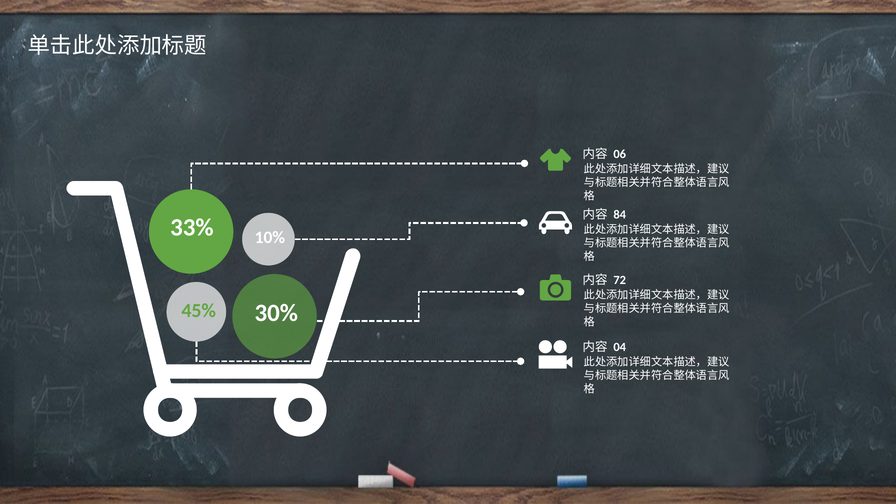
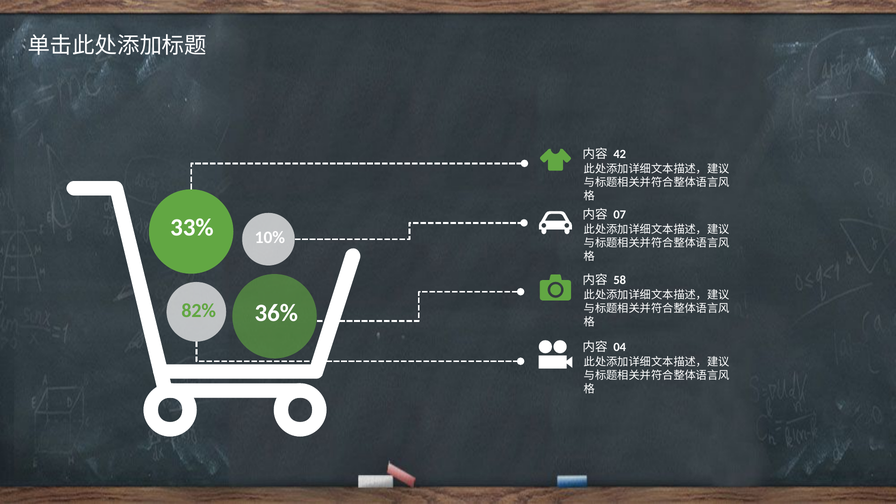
06: 06 -> 42
84: 84 -> 07
72: 72 -> 58
45%: 45% -> 82%
30%: 30% -> 36%
